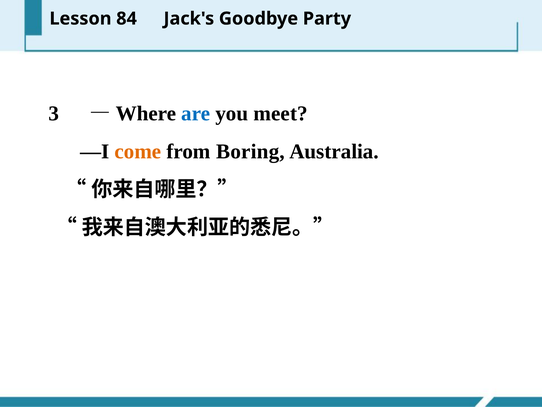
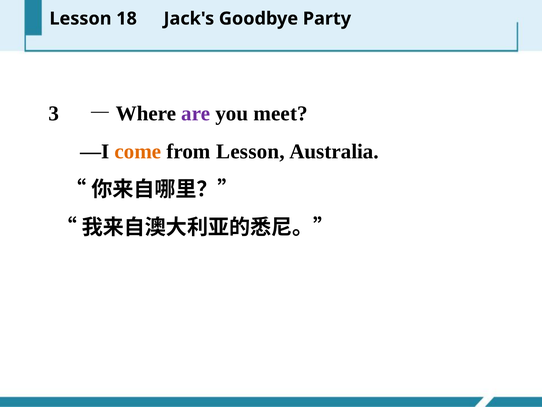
84: 84 -> 18
are colour: blue -> purple
from Boring: Boring -> Lesson
